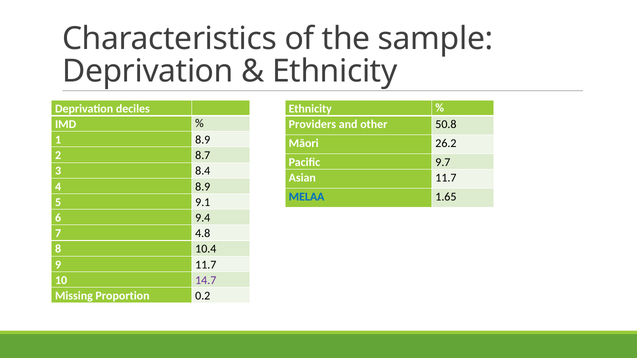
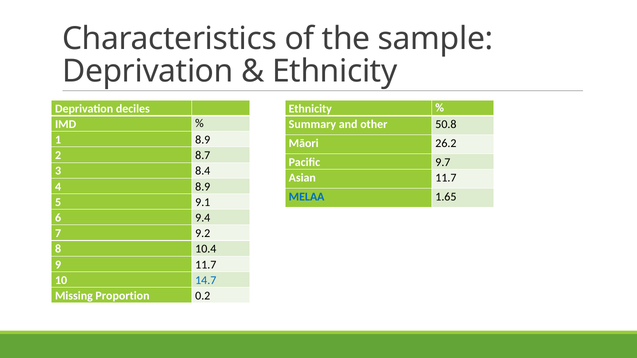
Providers: Providers -> Summary
4.8: 4.8 -> 9.2
14.7 colour: purple -> blue
